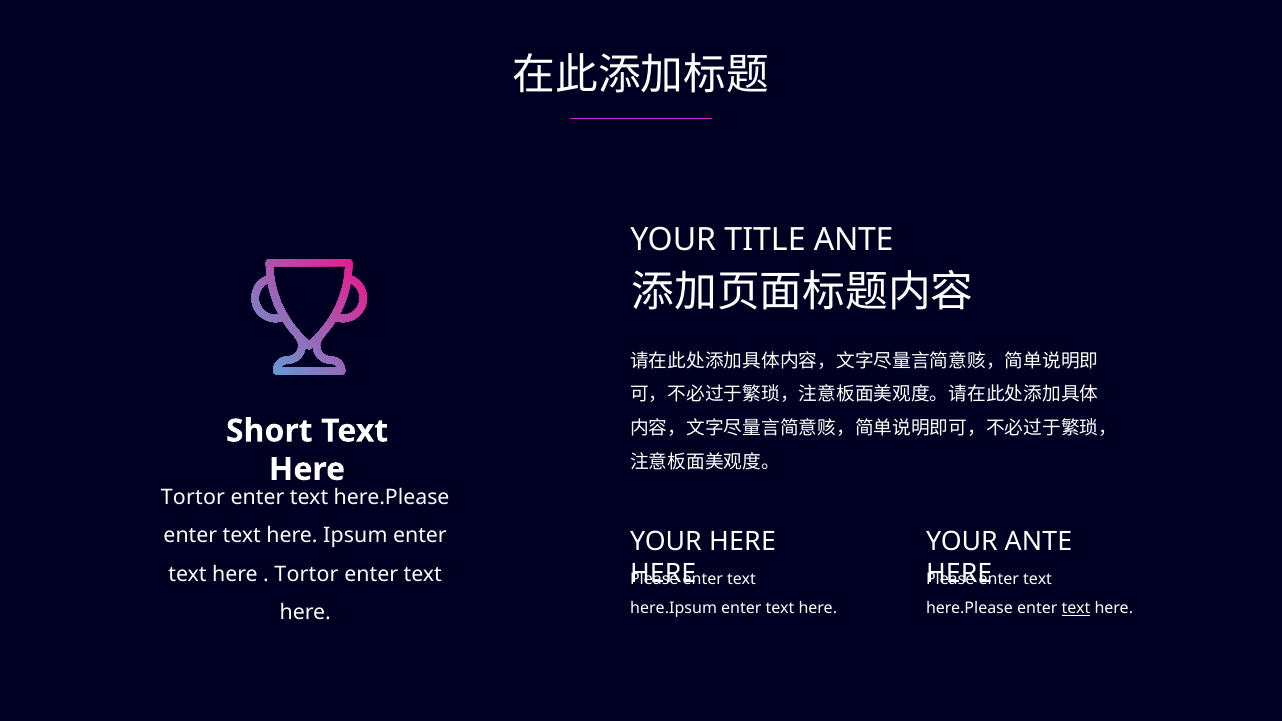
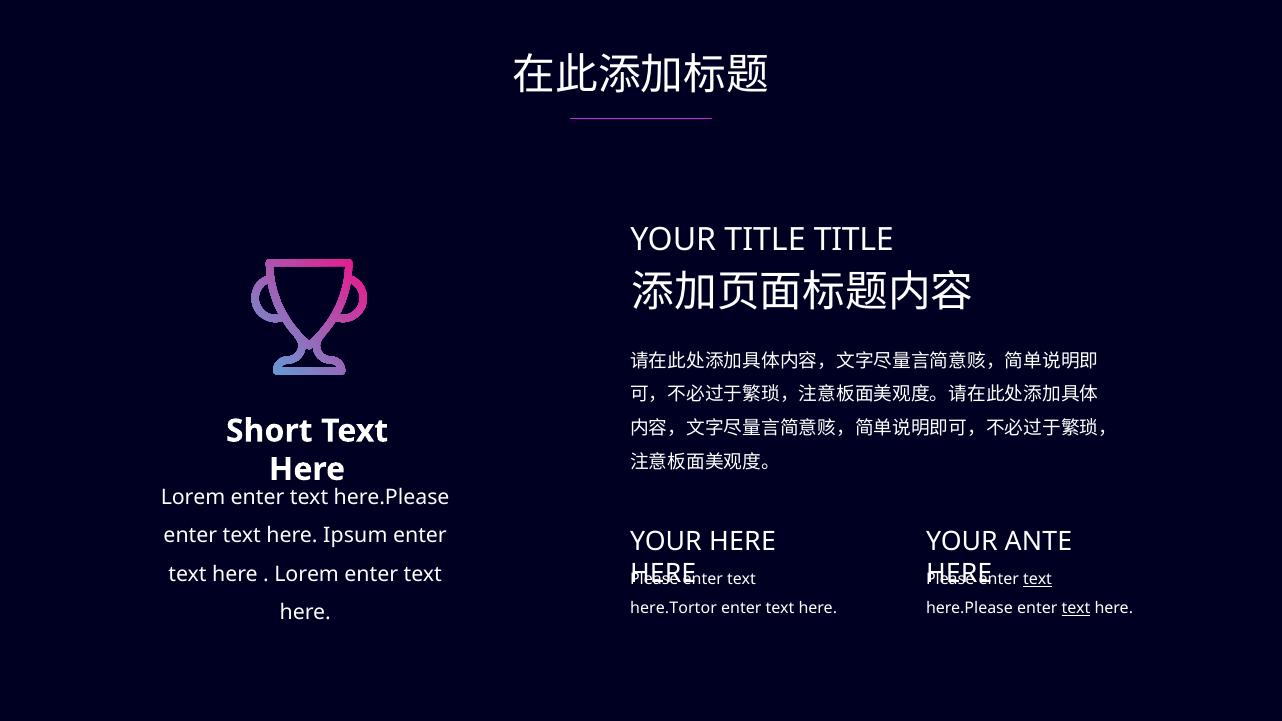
TITLE ANTE: ANTE -> TITLE
Tortor at (193, 497): Tortor -> Lorem
Tortor at (307, 574): Tortor -> Lorem
text at (1038, 580) underline: none -> present
here.Ipsum: here.Ipsum -> here.Tortor
